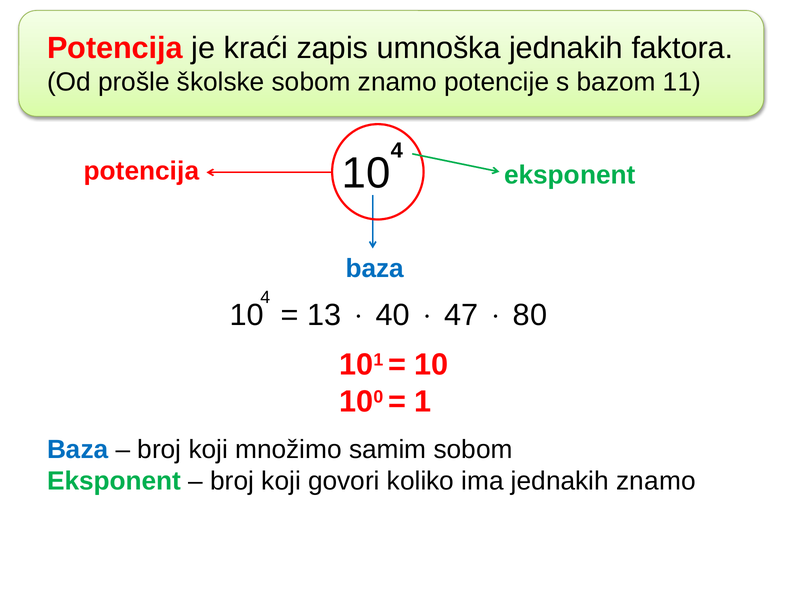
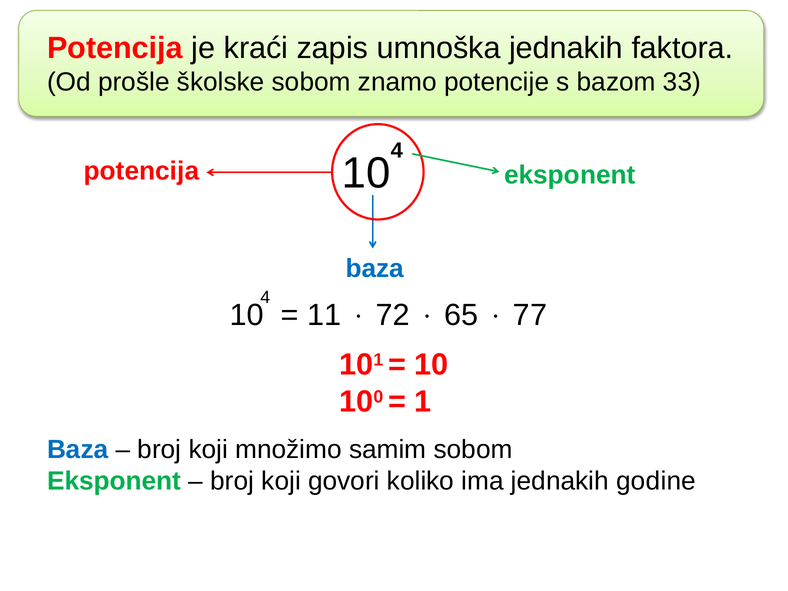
11: 11 -> 33
13: 13 -> 11
40: 40 -> 72
47: 47 -> 65
80: 80 -> 77
jednakih znamo: znamo -> godine
